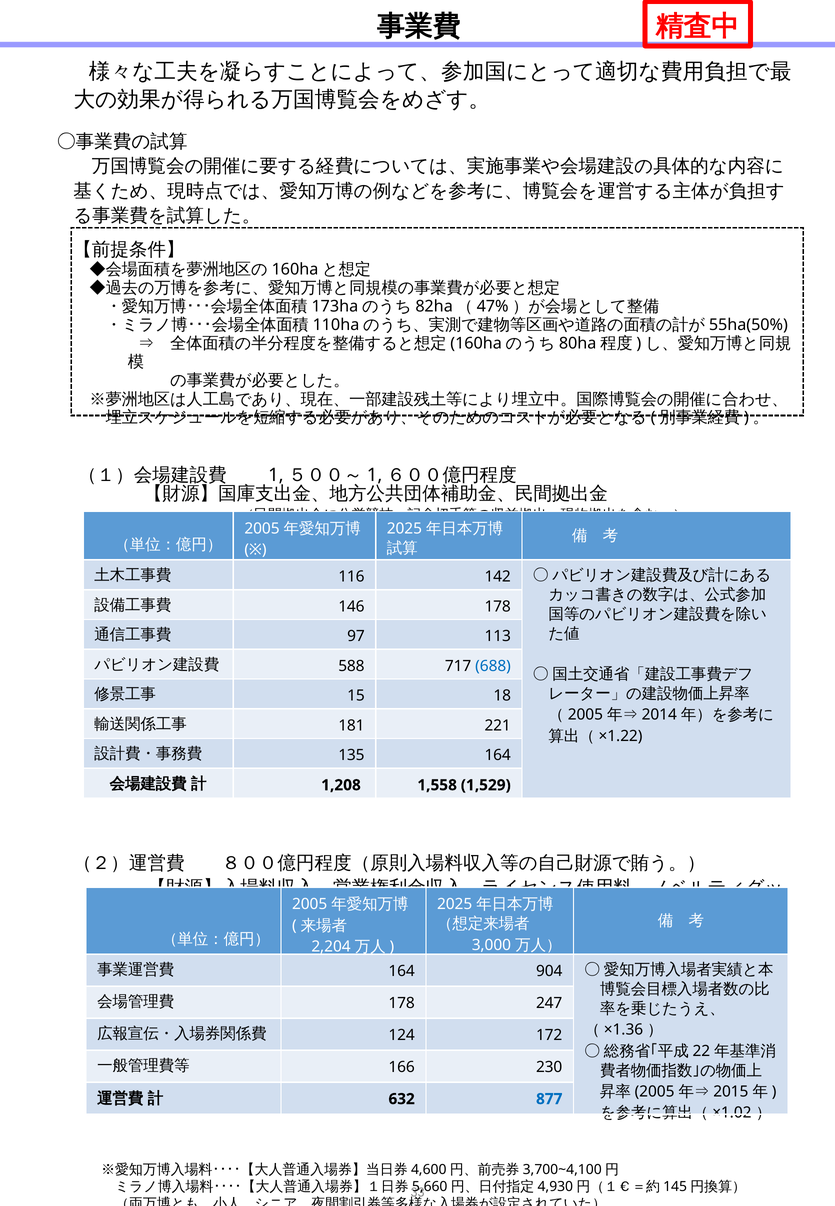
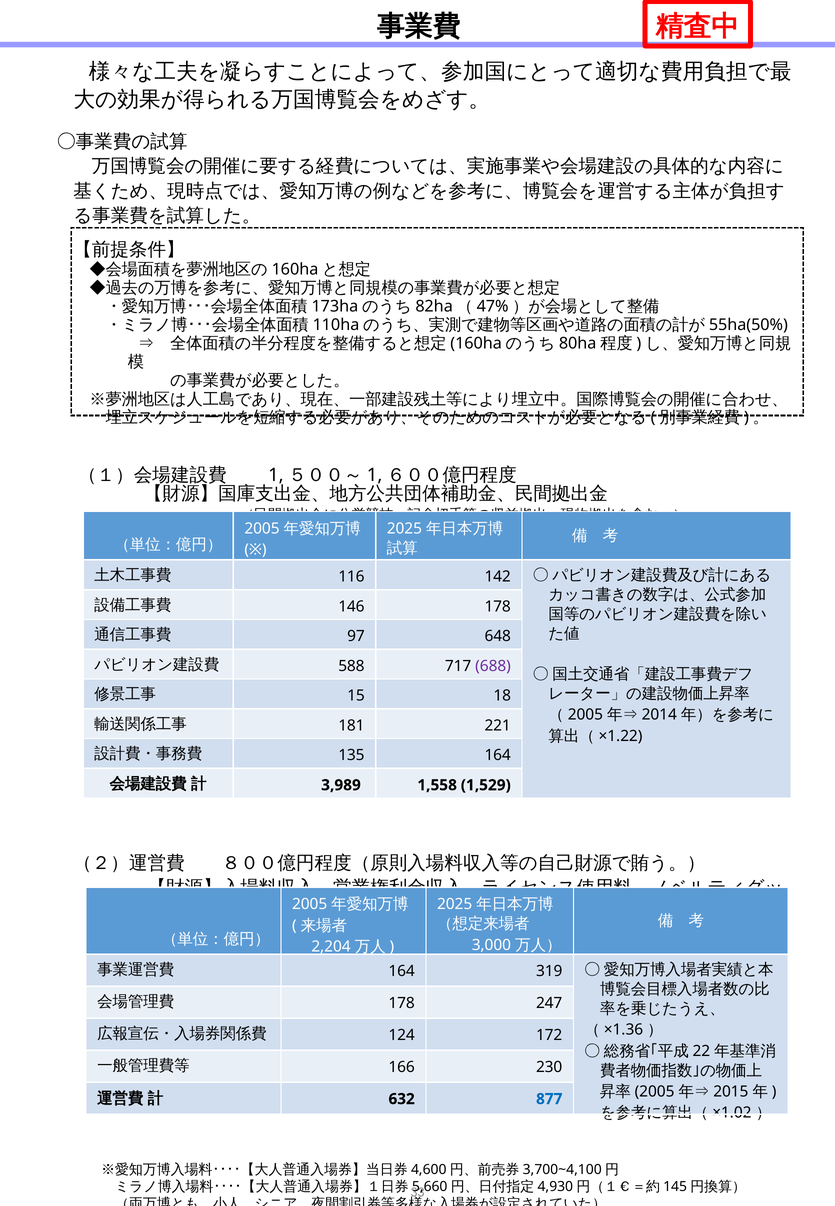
113: 113 -> 648
688 colour: blue -> purple
1,208: 1,208 -> 3,989
904: 904 -> 319
